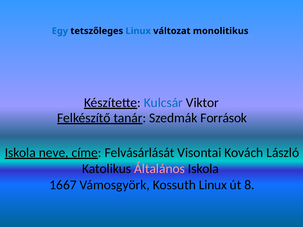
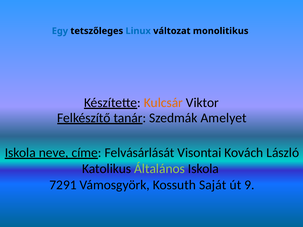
Kulcsár colour: blue -> orange
Források: Források -> Amelyet
Általános colour: pink -> light green
1667: 1667 -> 7291
Kossuth Linux: Linux -> Saját
8: 8 -> 9
